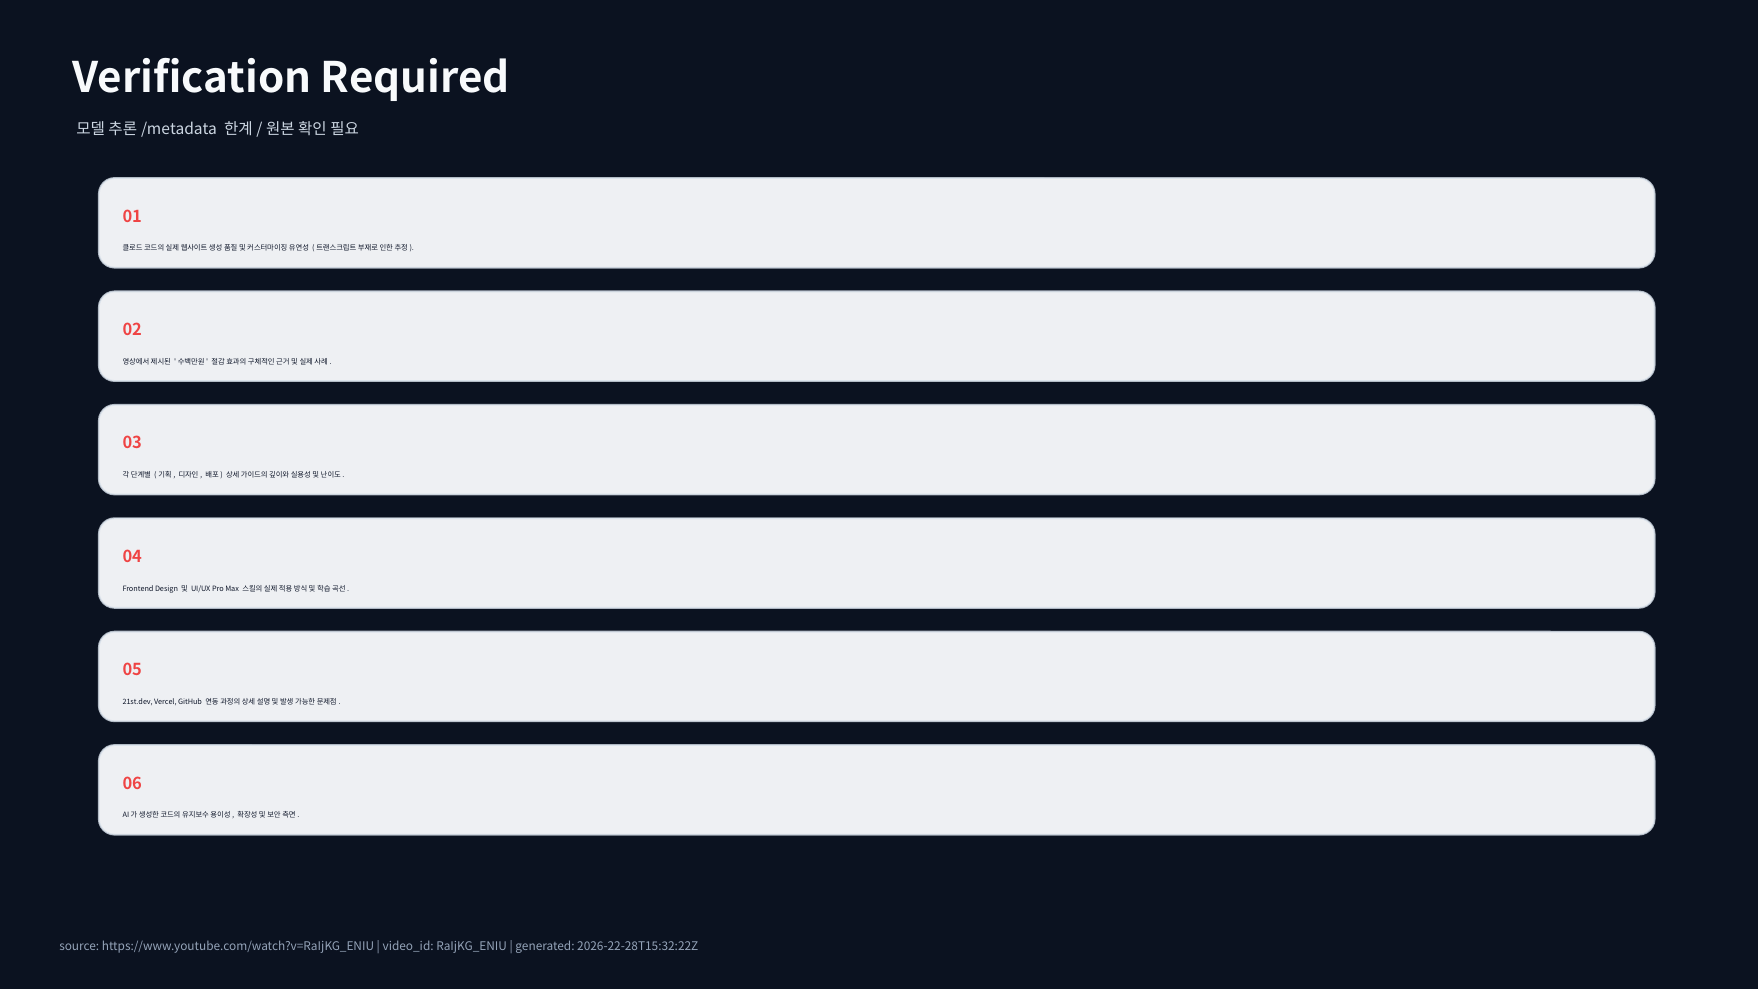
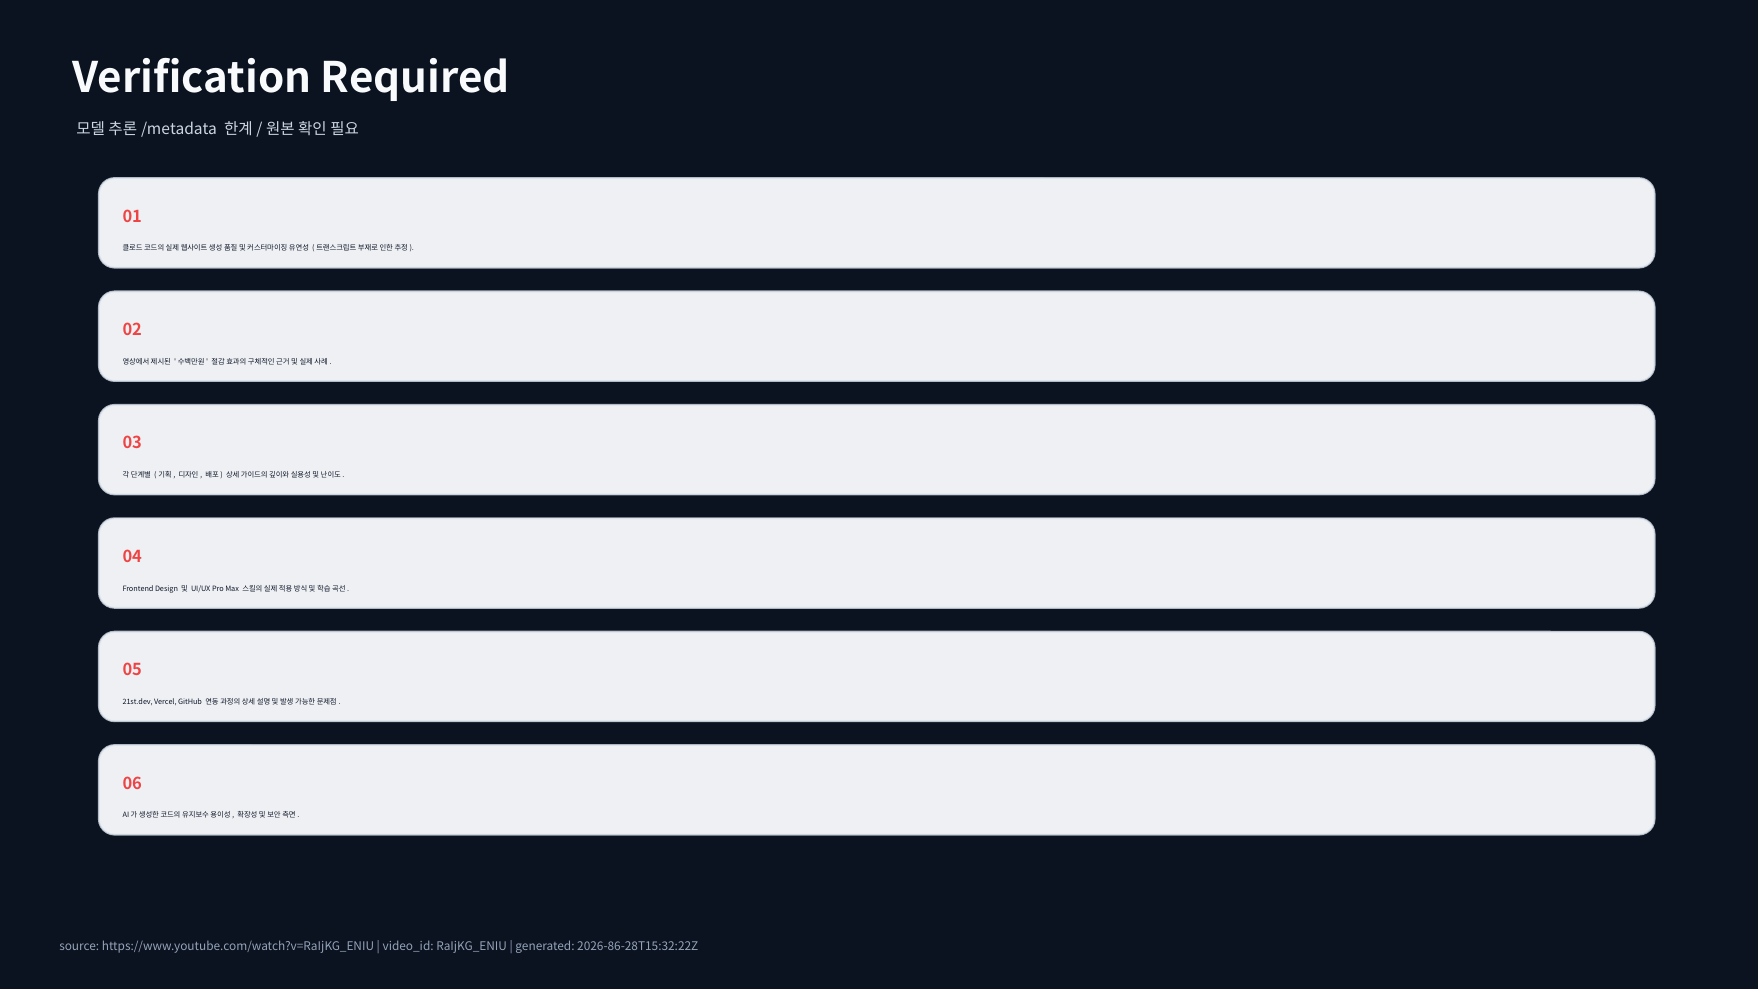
2026-22-28T15:32:22Z: 2026-22-28T15:32:22Z -> 2026-86-28T15:32:22Z
